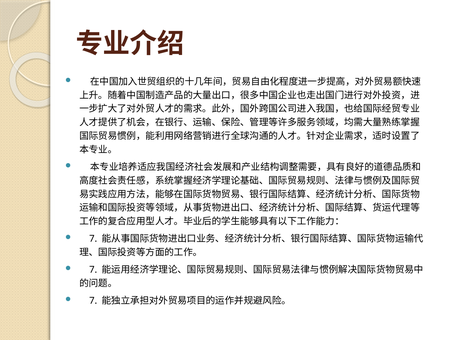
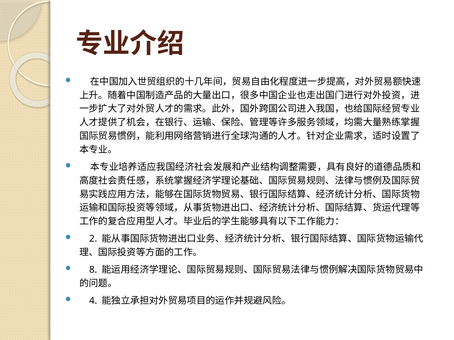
7 at (93, 239): 7 -> 2
7 at (93, 270): 7 -> 8
7 at (93, 301): 7 -> 4
